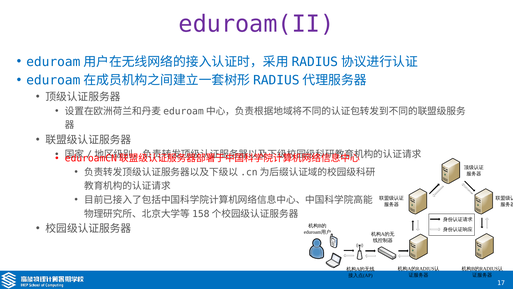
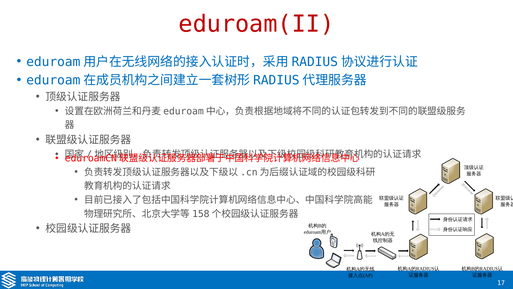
eduroam(II colour: purple -> red
